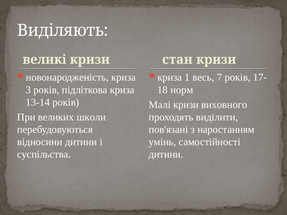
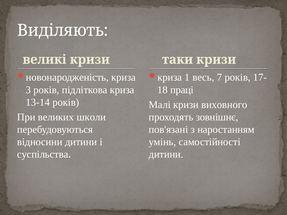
стан: стан -> таки
норм: норм -> праці
виділити: виділити -> зовнішнє
